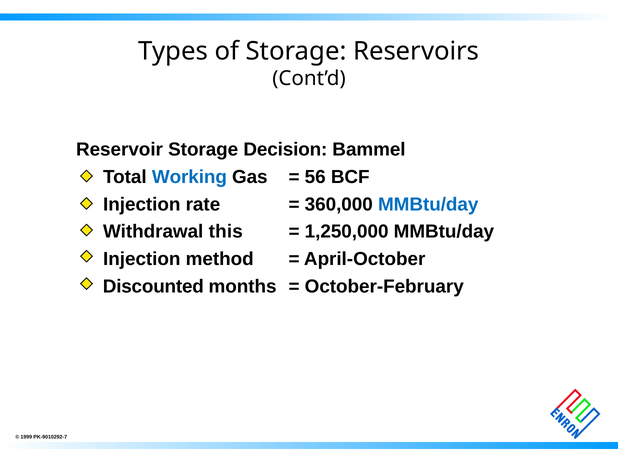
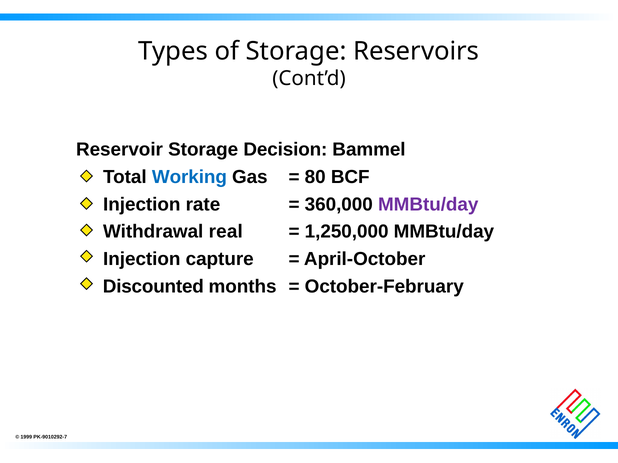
56: 56 -> 80
MMBtu/day at (428, 205) colour: blue -> purple
this: this -> real
method: method -> capture
